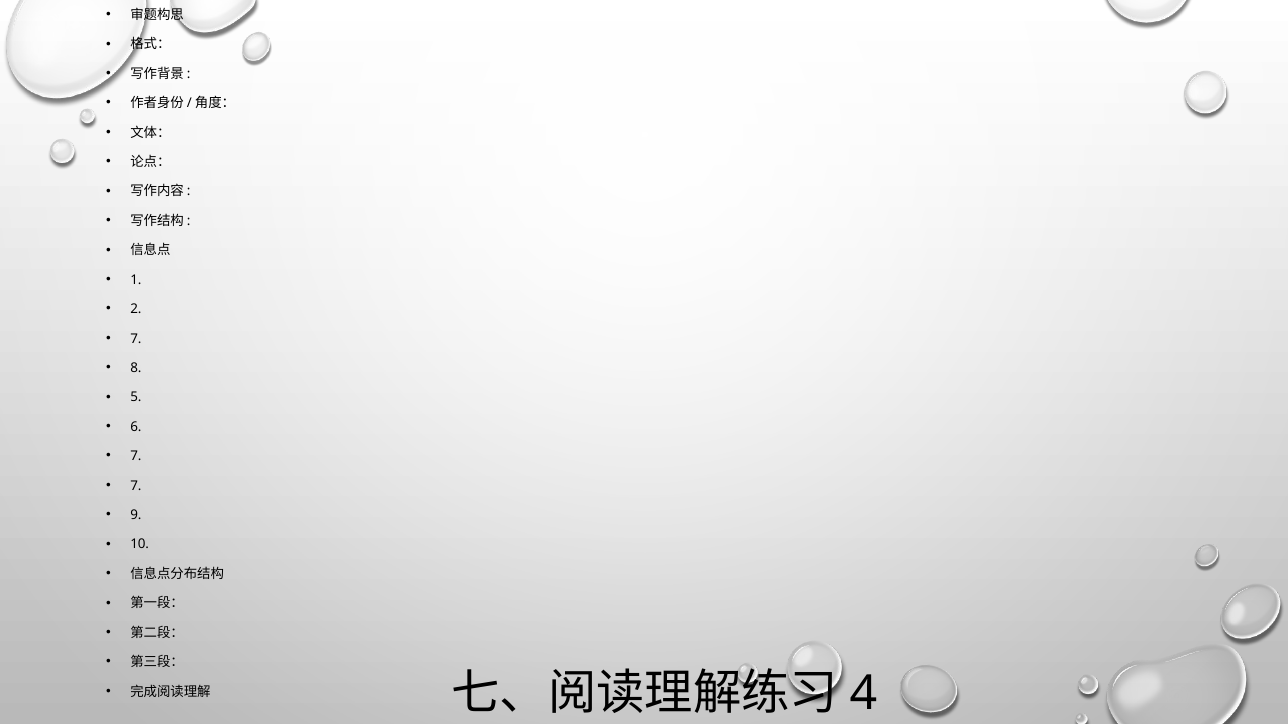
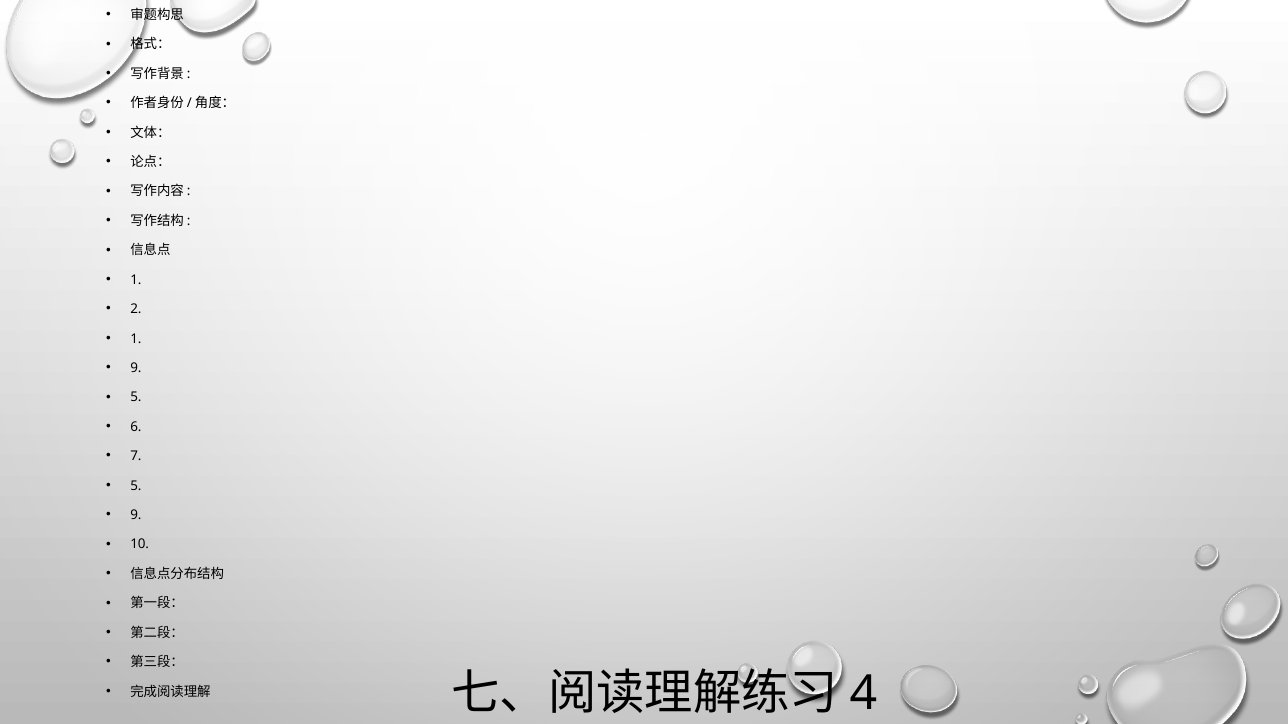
7 at (136, 339): 7 -> 1
8 at (136, 368): 8 -> 9
7 at (136, 486): 7 -> 5
